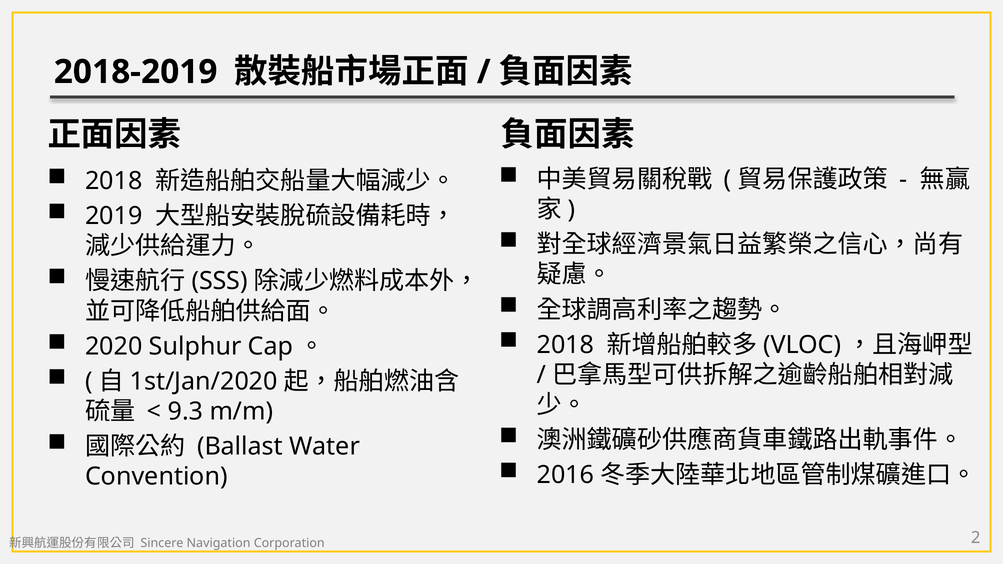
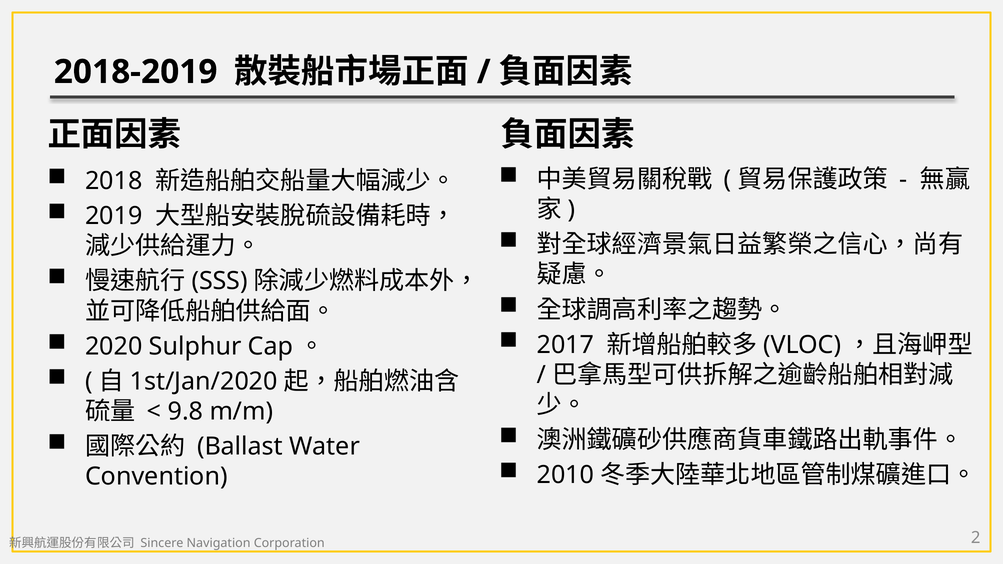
2018 at (565, 345): 2018 -> 2017
9.3: 9.3 -> 9.8
2016: 2016 -> 2010
